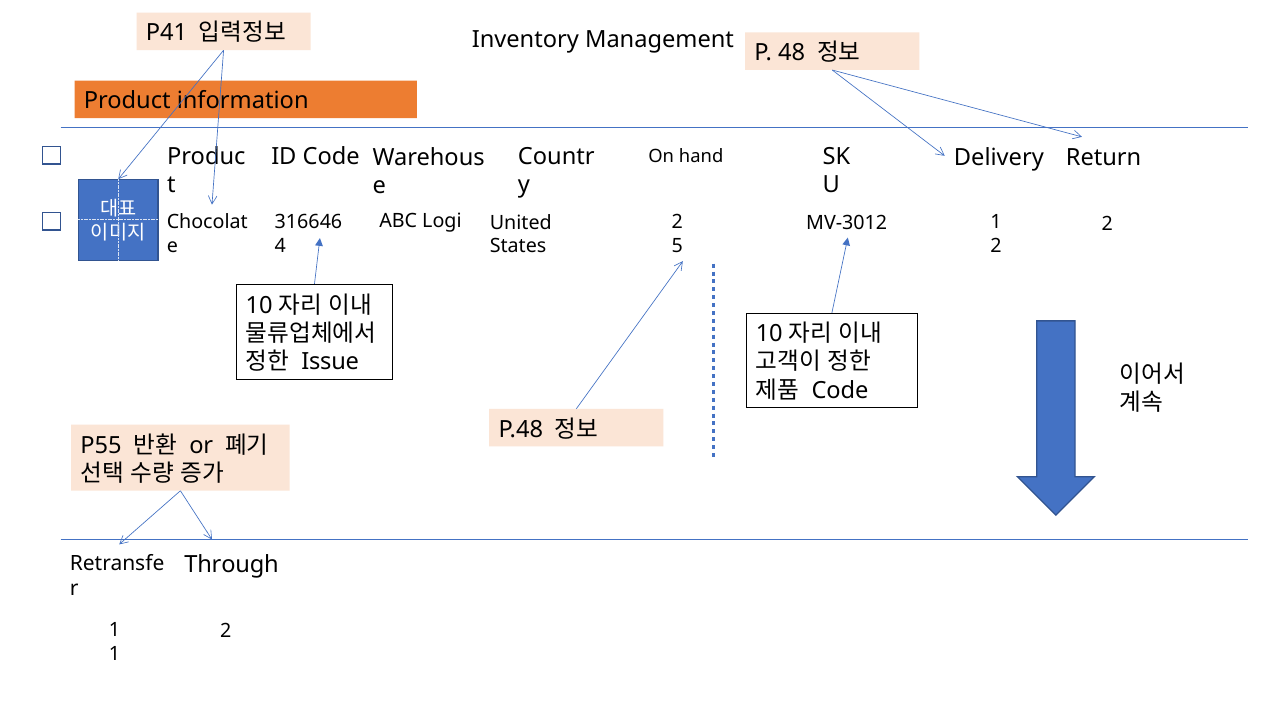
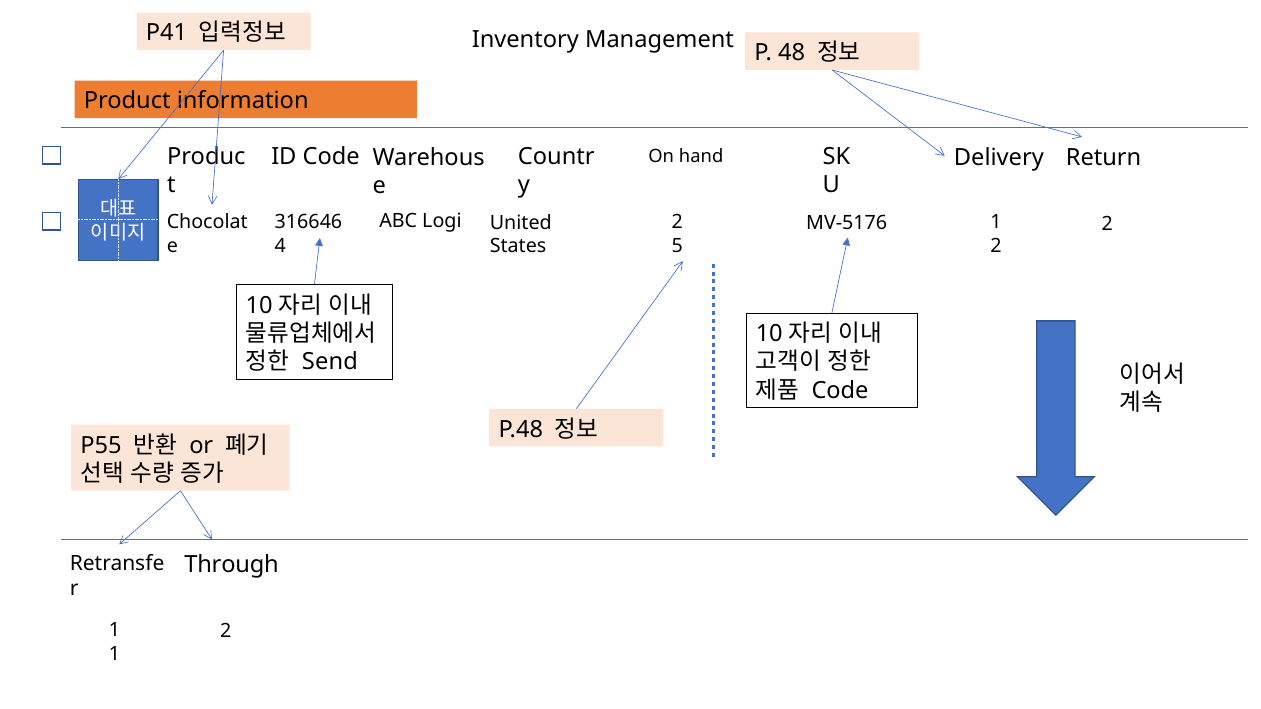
MV-3012: MV-3012 -> MV-5176
Issue: Issue -> Send
